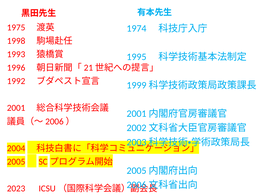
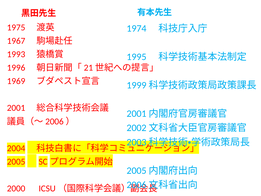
1998: 1998 -> 1967
1992: 1992 -> 1969
2023: 2023 -> 2000
